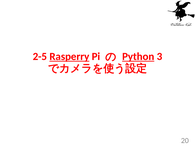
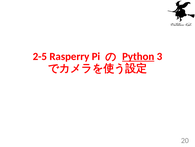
Rasperry underline: present -> none
